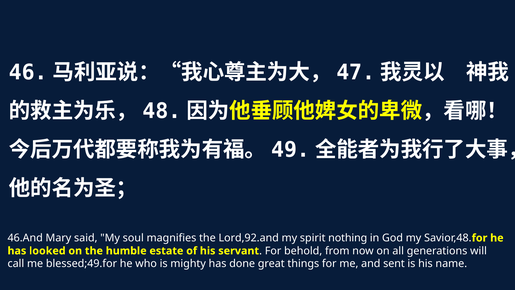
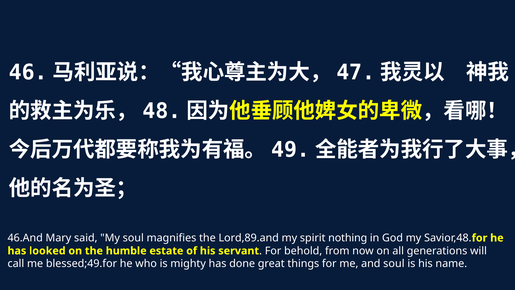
Lord,92.and: Lord,92.and -> Lord,89.and
and sent: sent -> soul
